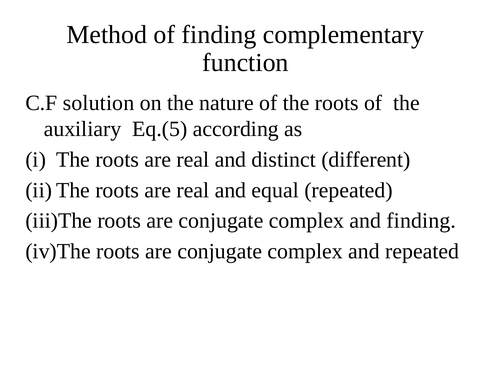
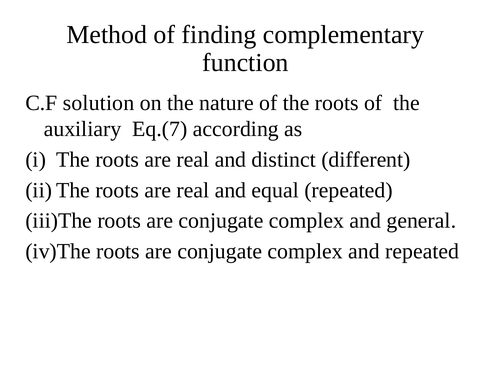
Eq.(5: Eq.(5 -> Eq.(7
and finding: finding -> general
